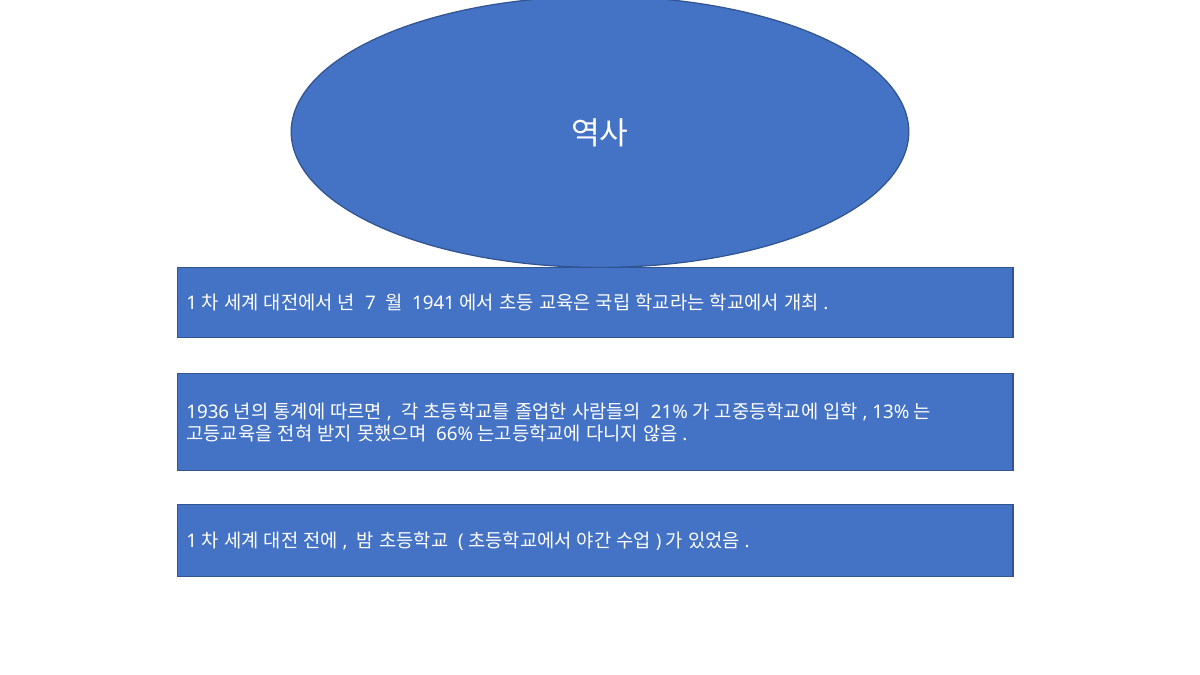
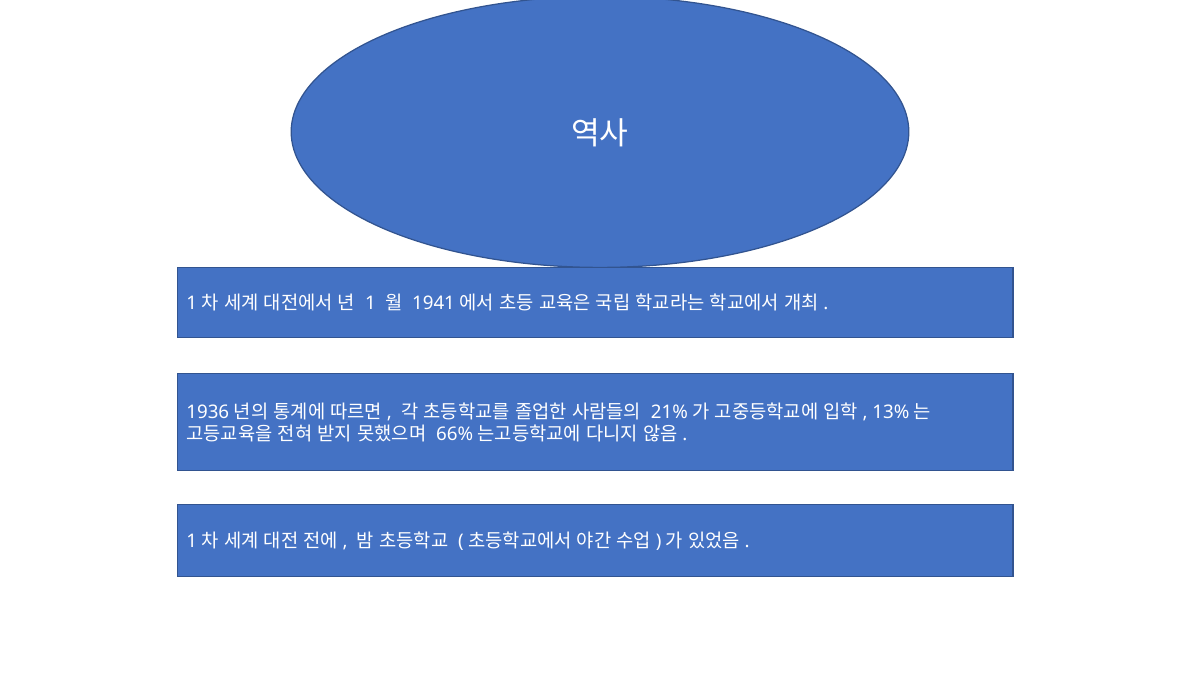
7: 7 -> 1
